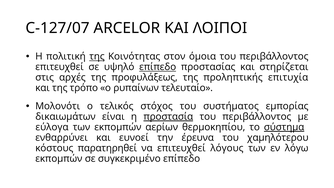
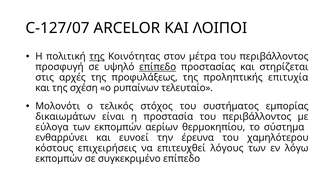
όμοια: όμοια -> μέτρα
επιτευχθεί at (59, 67): επιτευχθεί -> προσφυγή
τρόπο: τρόπο -> σχέση
προστασία underline: present -> none
σύστημα underline: present -> none
παρατηρηθεί: παρατηρηθεί -> επιχειρήσεις
